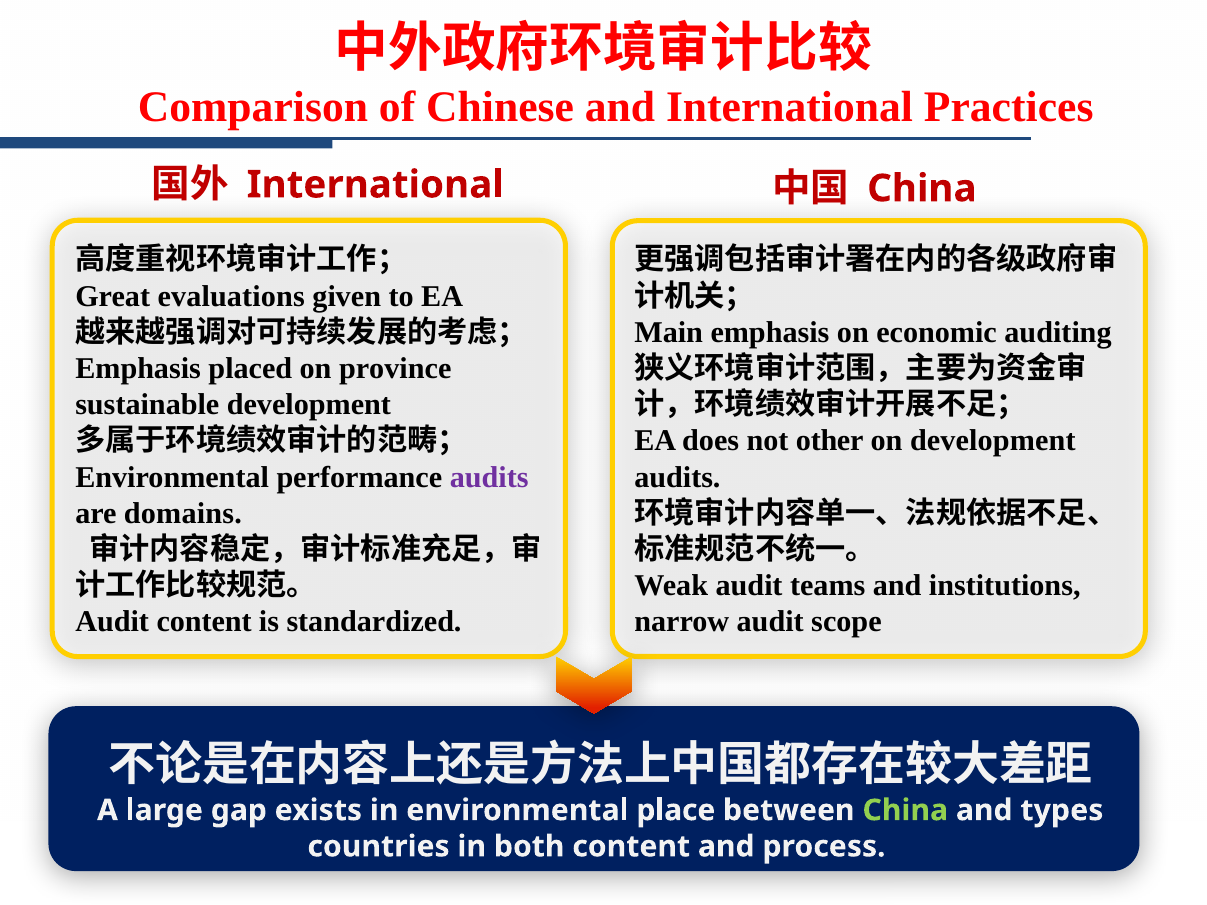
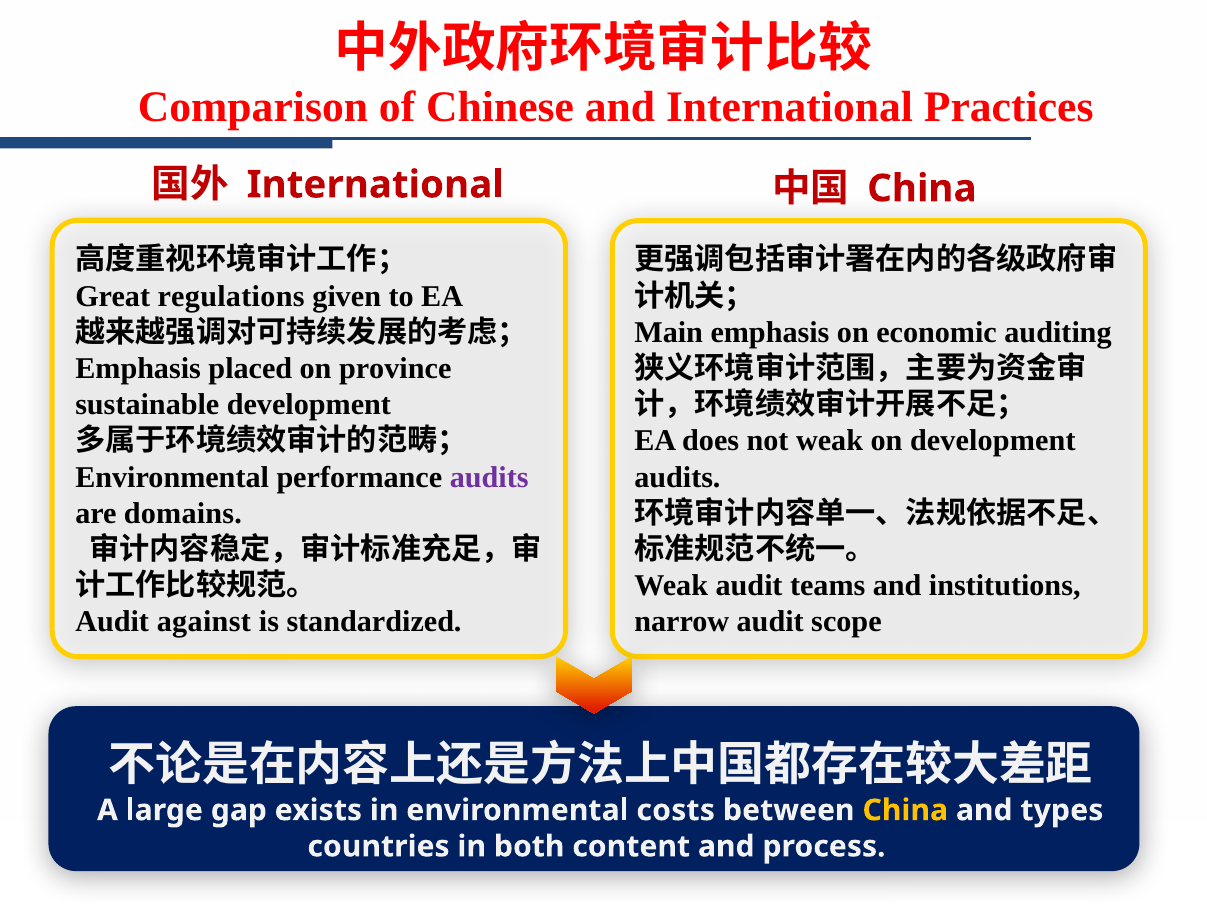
evaluations: evaluations -> regulations
not other: other -> weak
Audit content: content -> against
place: place -> costs
China at (905, 811) colour: light green -> yellow
